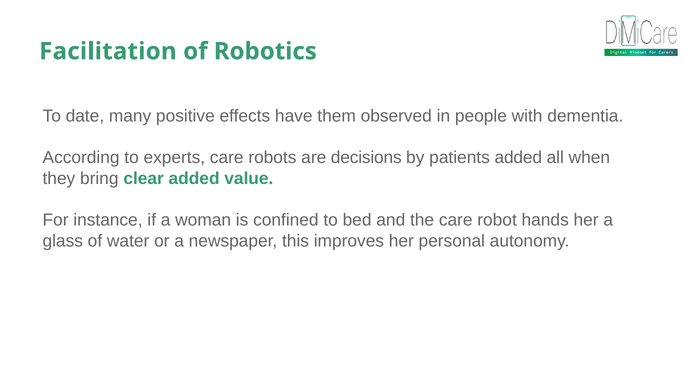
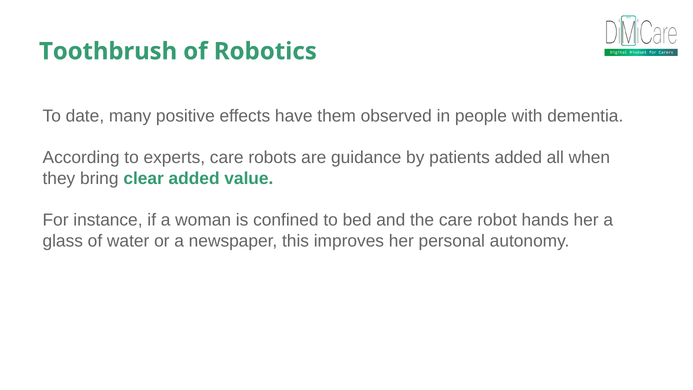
Facilitation: Facilitation -> Toothbrush
decisions: decisions -> guidance
